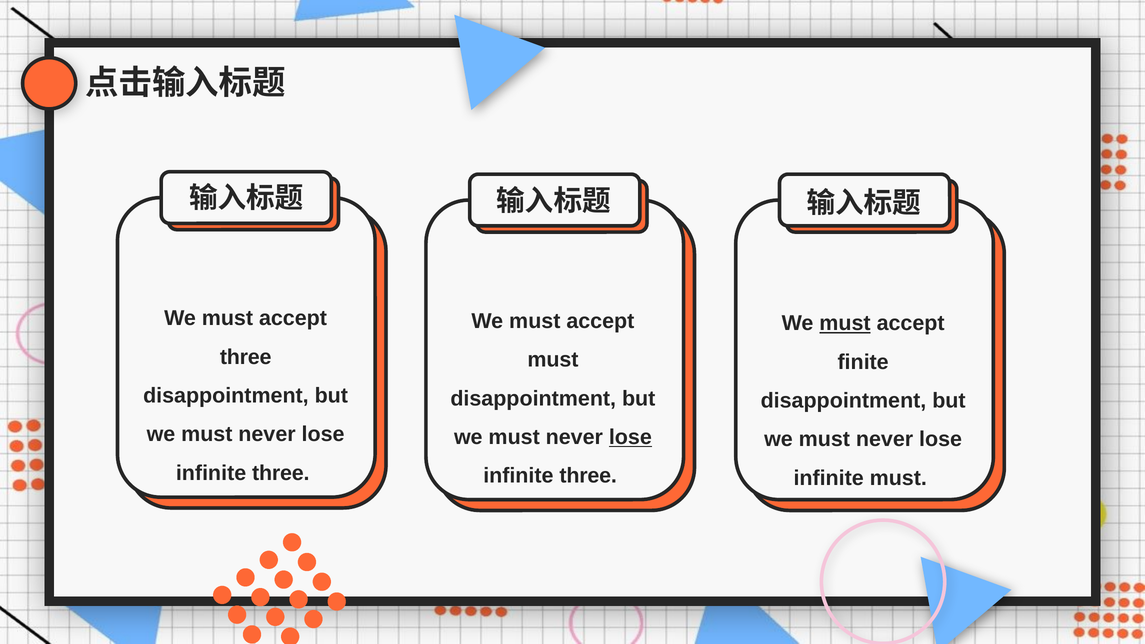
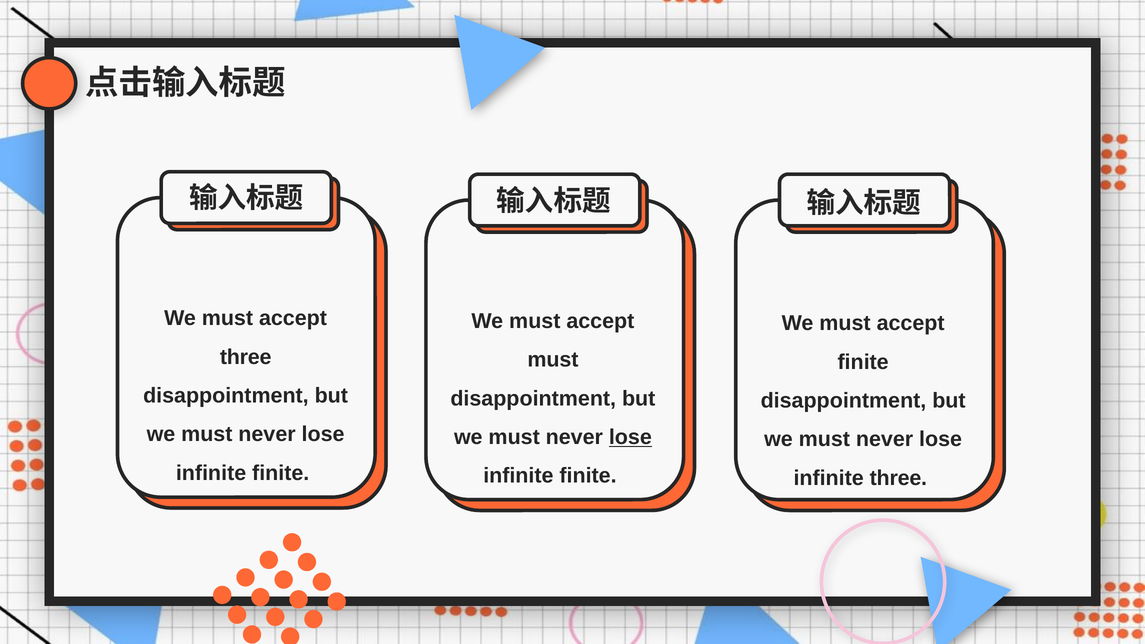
must at (845, 323) underline: present -> none
three at (281, 473): three -> finite
three at (588, 476): three -> finite
infinite must: must -> three
